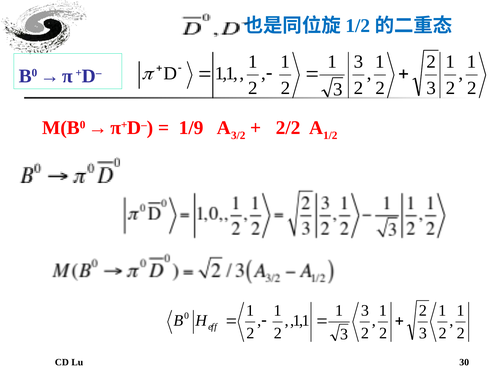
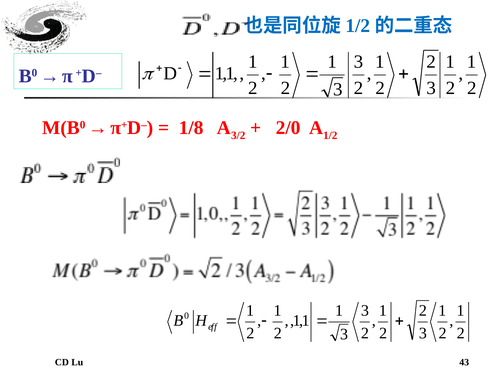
1/9: 1/9 -> 1/8
2/2: 2/2 -> 2/0
30: 30 -> 43
